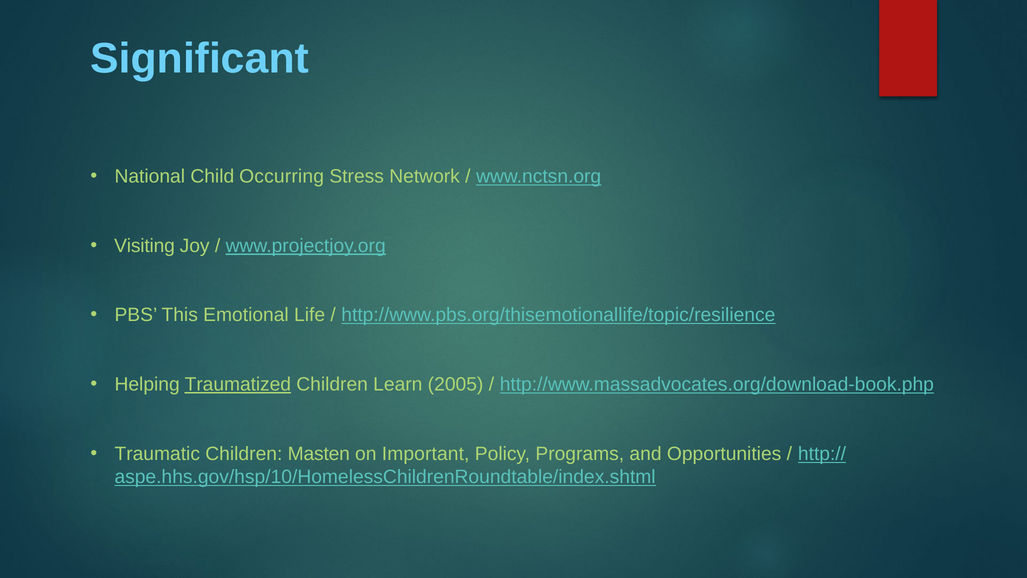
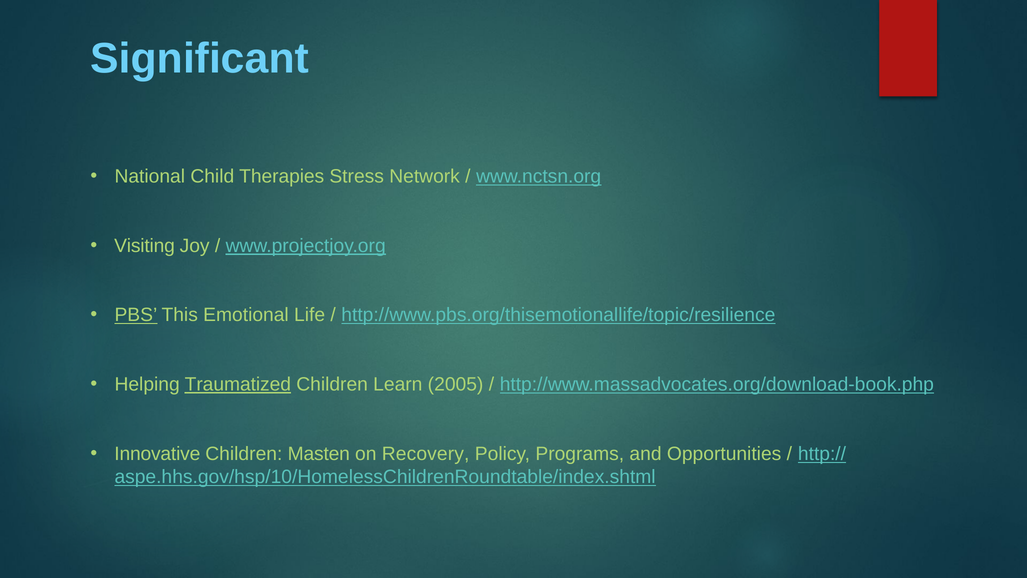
Occurring: Occurring -> Therapies
PBS underline: none -> present
Traumatic: Traumatic -> Innovative
Important: Important -> Recovery
